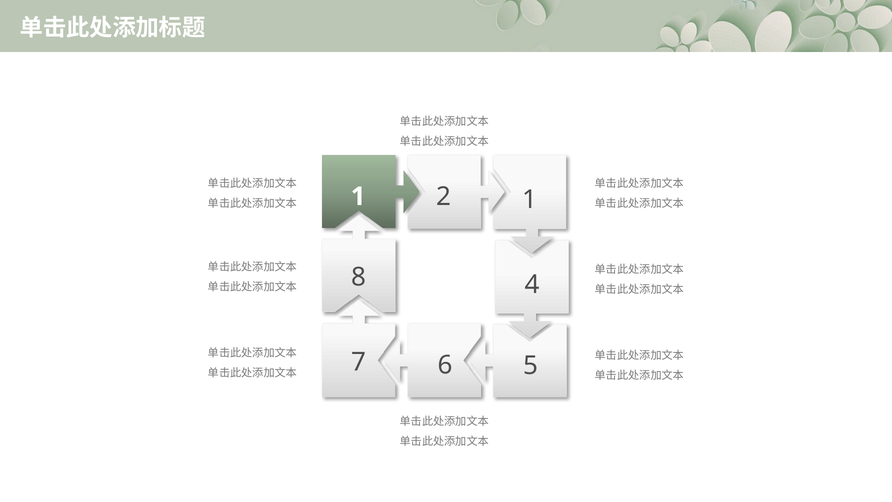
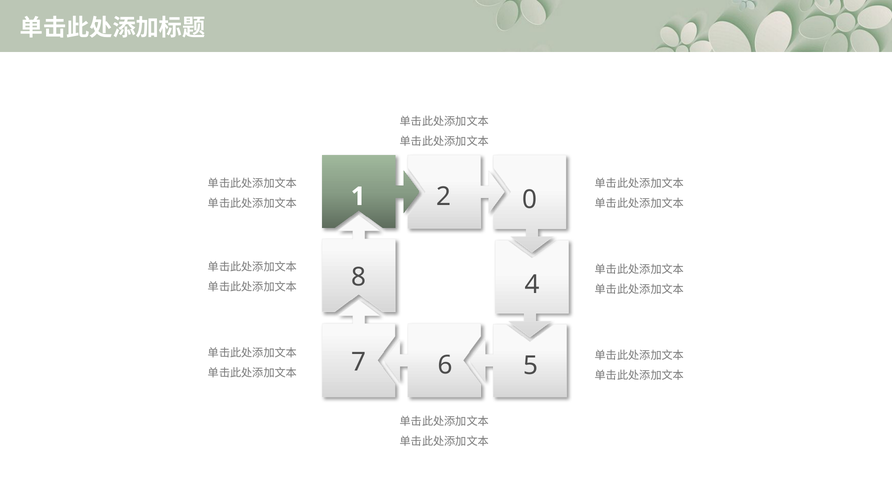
2 1: 1 -> 0
